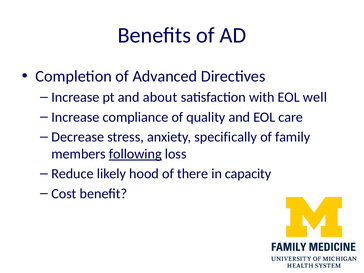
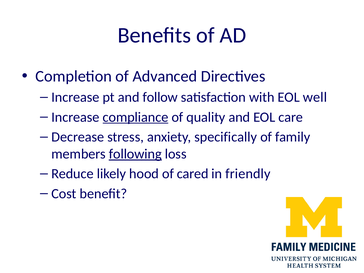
about: about -> follow
compliance underline: none -> present
there: there -> cared
capacity: capacity -> friendly
